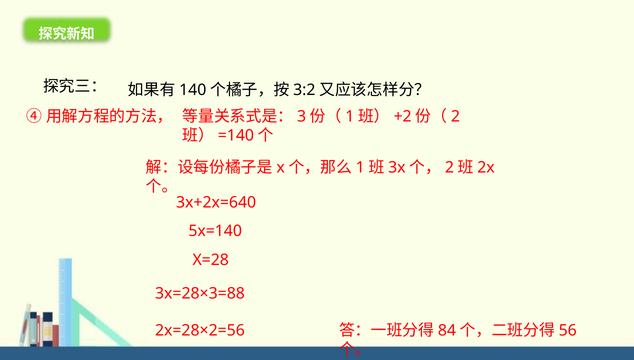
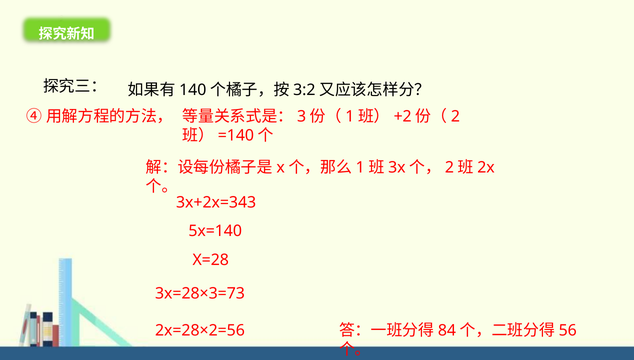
3x+2x=640: 3x+2x=640 -> 3x+2x=343
3x=28×3=88: 3x=28×3=88 -> 3x=28×3=73
